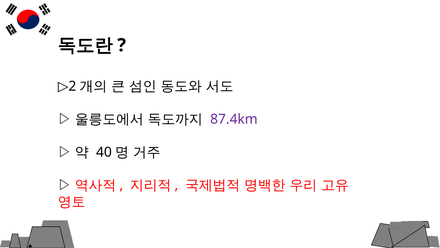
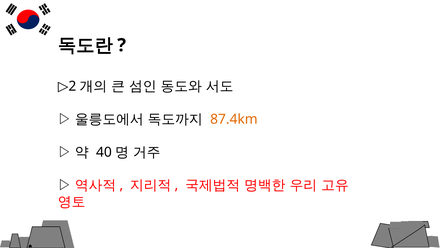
87.4km colour: purple -> orange
